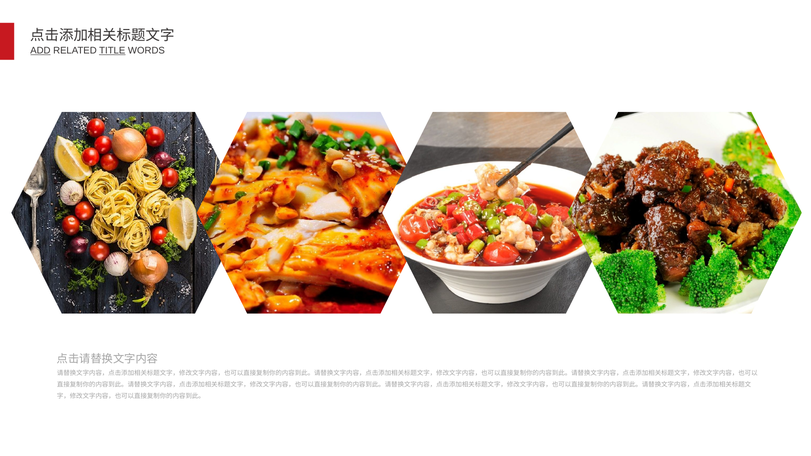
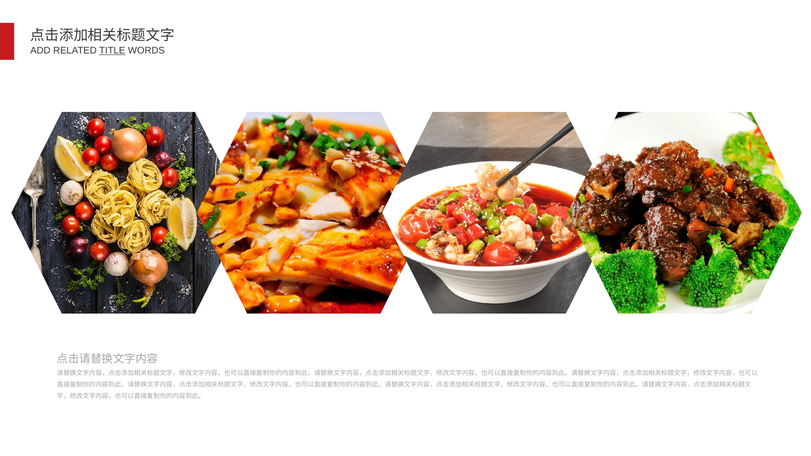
ADD underline: present -> none
